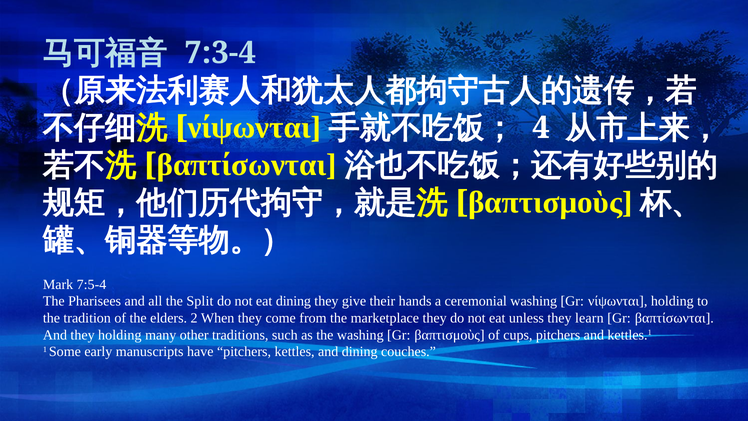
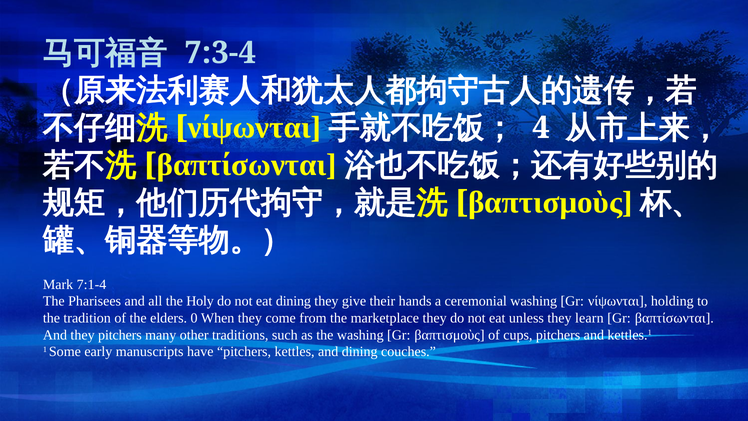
7:5-4: 7:5-4 -> 7:1-4
Split: Split -> Holy
2: 2 -> 0
they holding: holding -> pitchers
